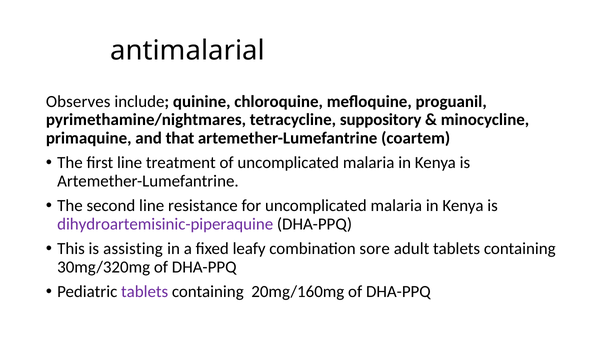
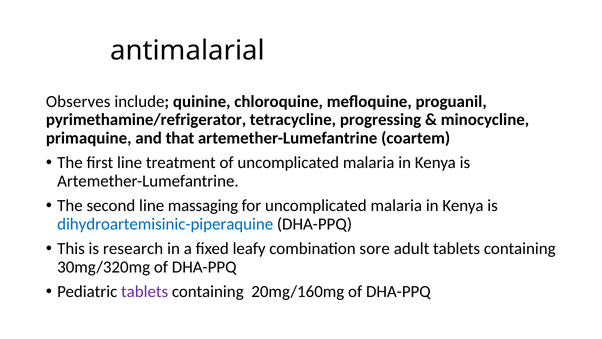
pyrimethamine/nightmares: pyrimethamine/nightmares -> pyrimethamine/refrigerator
suppository: suppository -> progressing
resistance: resistance -> massaging
dihydroartemisinic-piperaquine colour: purple -> blue
assisting: assisting -> research
